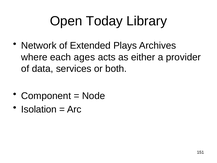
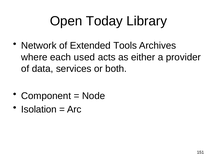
Plays: Plays -> Tools
ages: ages -> used
